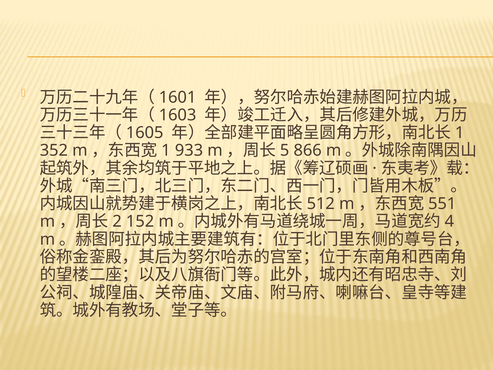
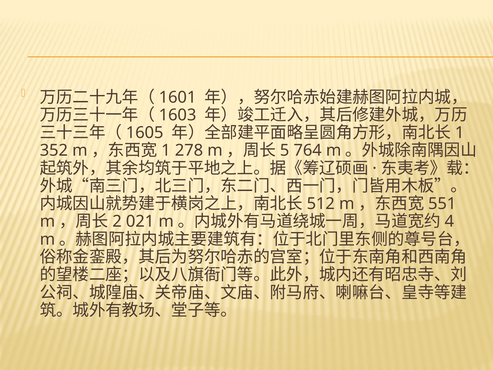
933: 933 -> 278
866: 866 -> 764
152: 152 -> 021
